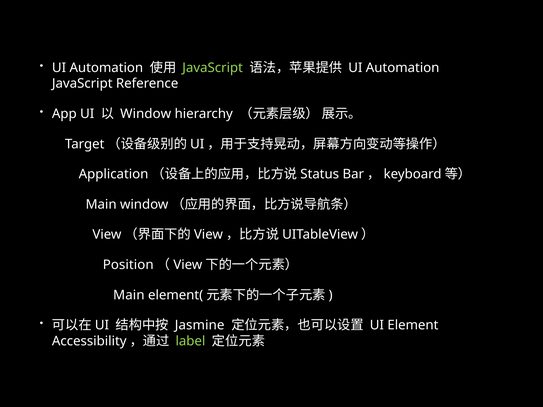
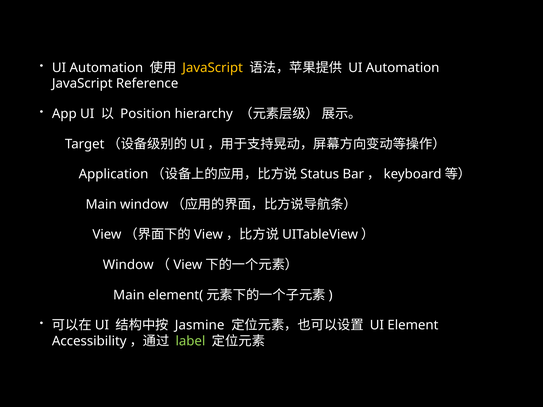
JavaScript at (213, 68) colour: light green -> yellow
Window at (146, 114): Window -> Position
Position at (128, 265): Position -> Window
